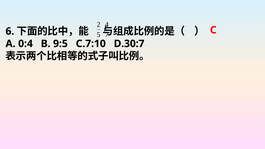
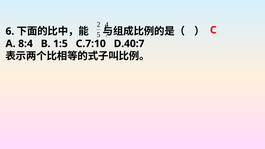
0:4: 0:4 -> 8:4
9:5: 9:5 -> 1:5
D.30:7: D.30:7 -> D.40:7
